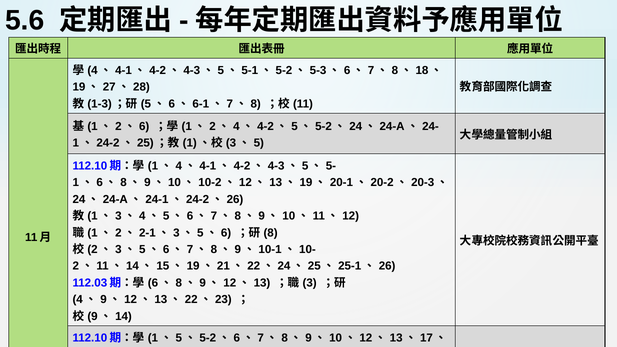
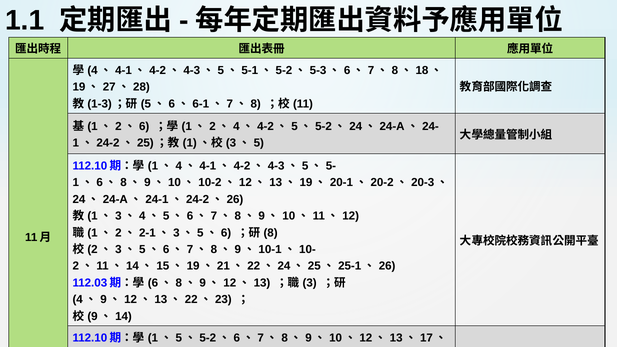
5.6: 5.6 -> 1.1
